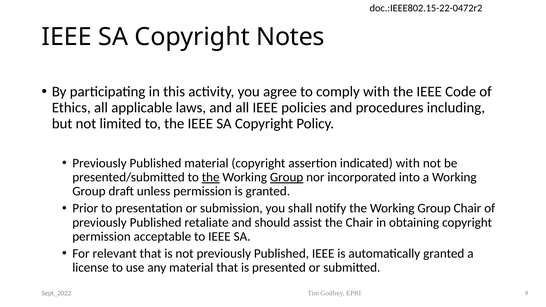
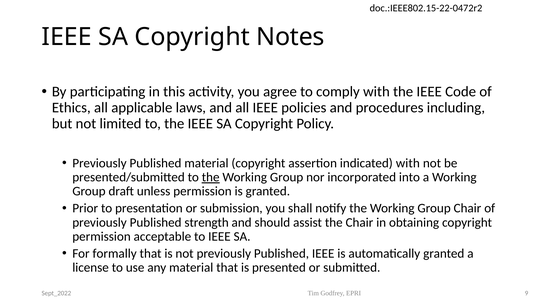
Group at (287, 177) underline: present -> none
retaliate: retaliate -> strength
relevant: relevant -> formally
